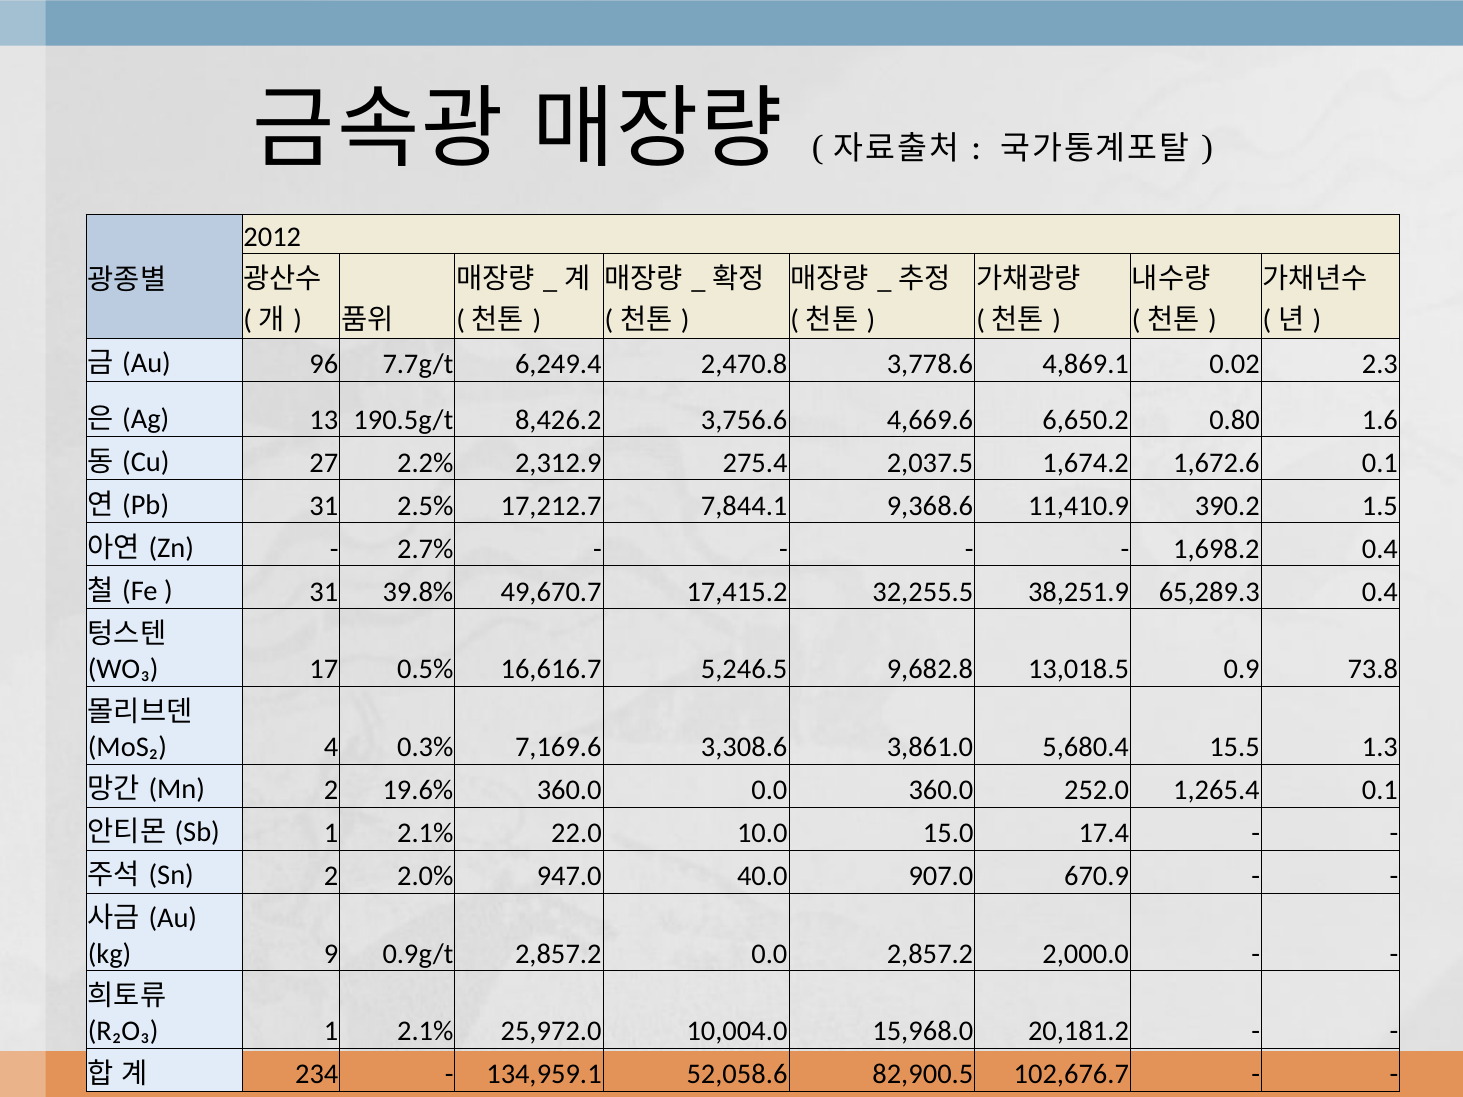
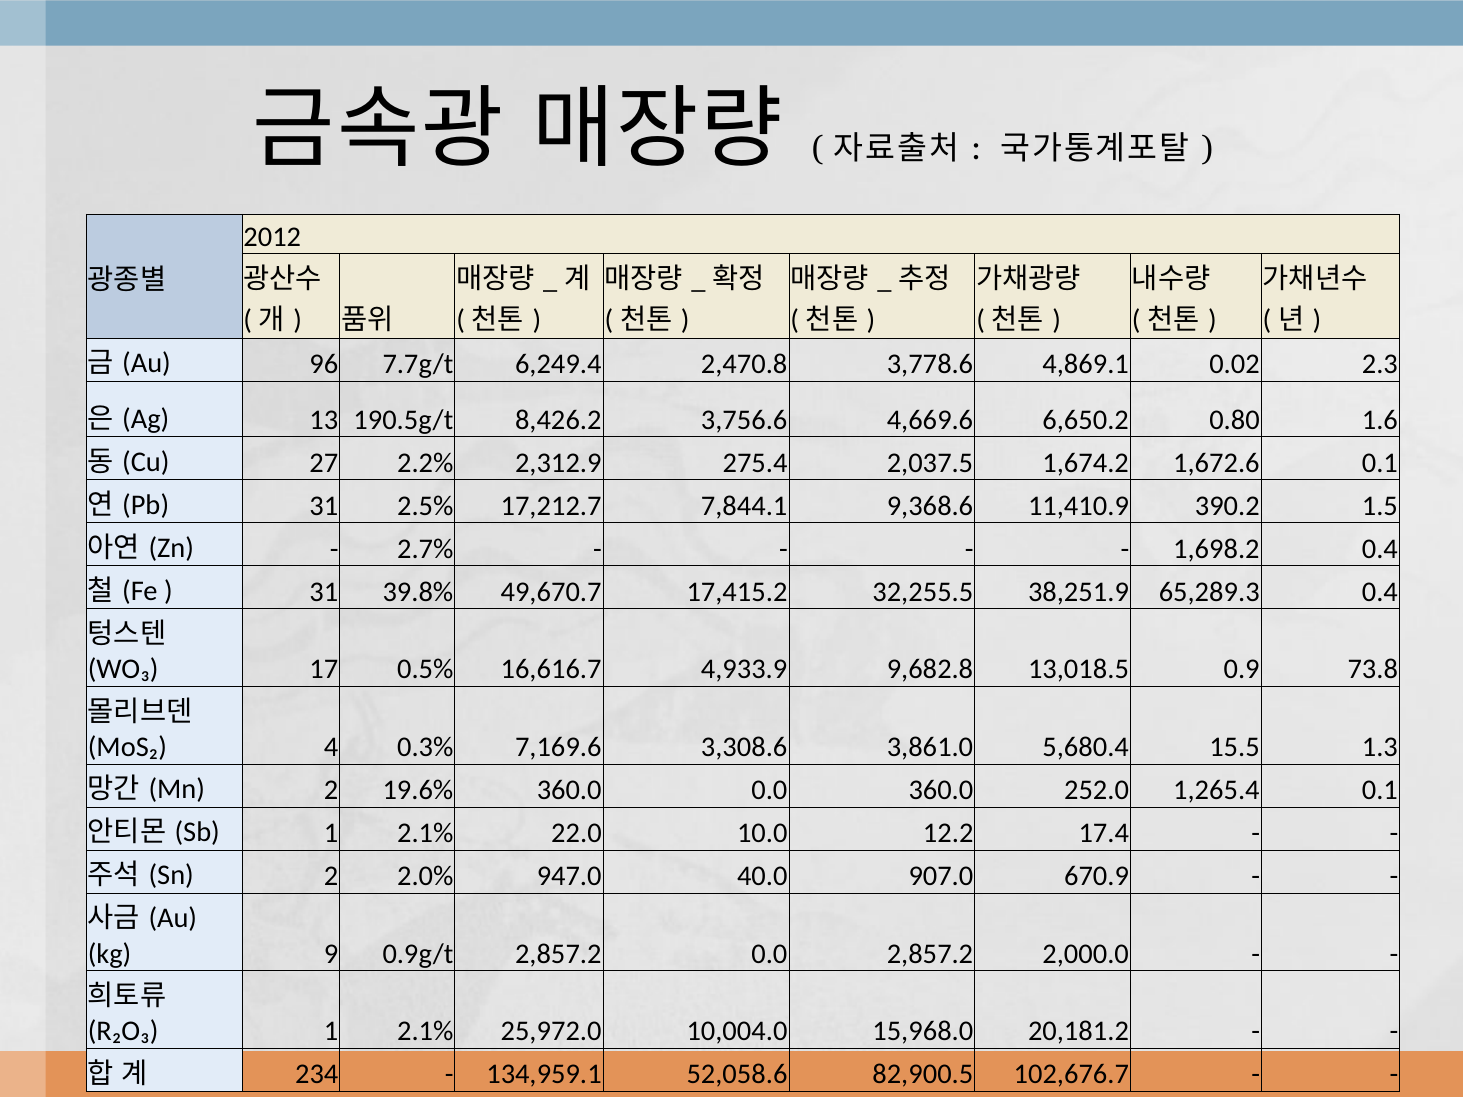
5,246.5: 5,246.5 -> 4,933.9
15.0: 15.0 -> 12.2
